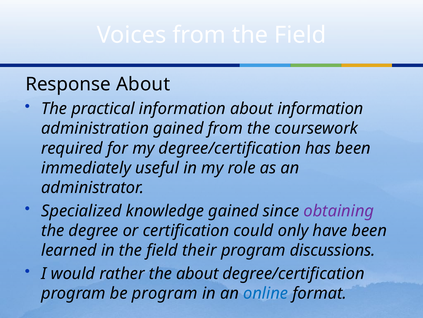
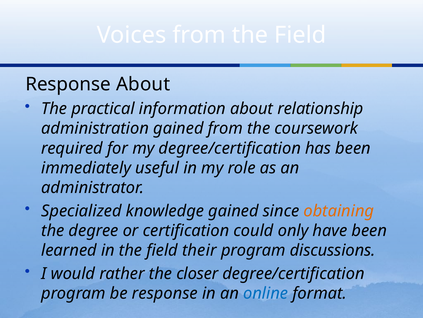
about information: information -> relationship
obtaining colour: purple -> orange
the about: about -> closer
be program: program -> response
